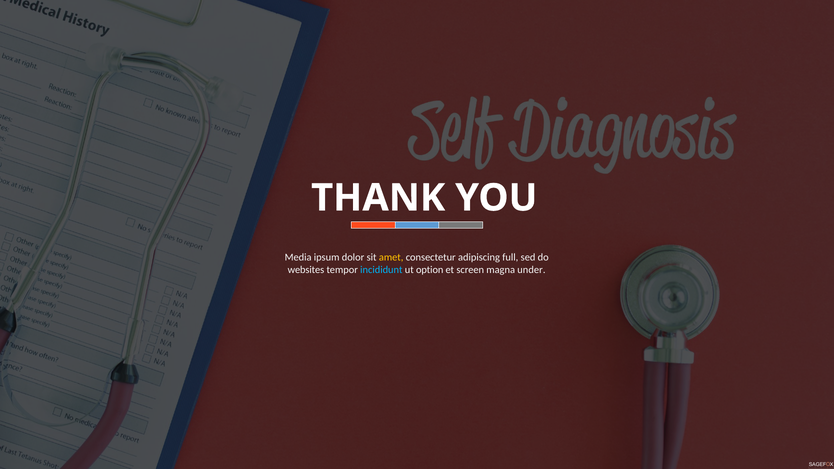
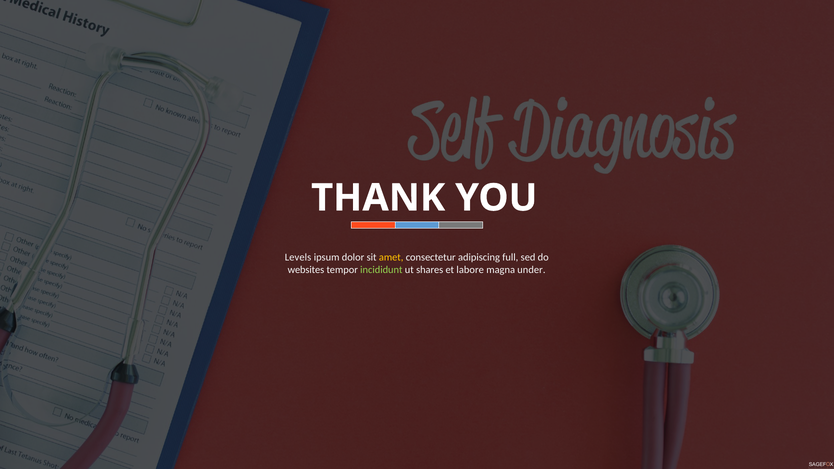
Media: Media -> Levels
incididunt colour: light blue -> light green
option: option -> shares
screen: screen -> labore
